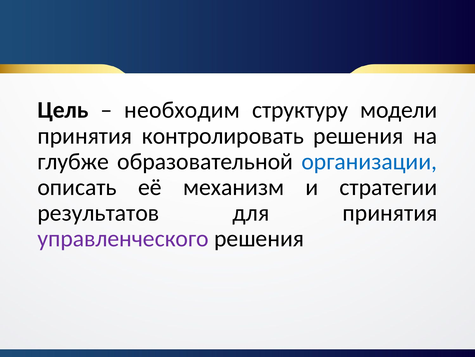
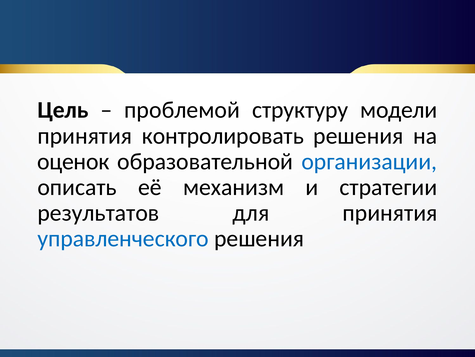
необходим: необходим -> проблемой
глубже: глубже -> оценок
управленческого colour: purple -> blue
